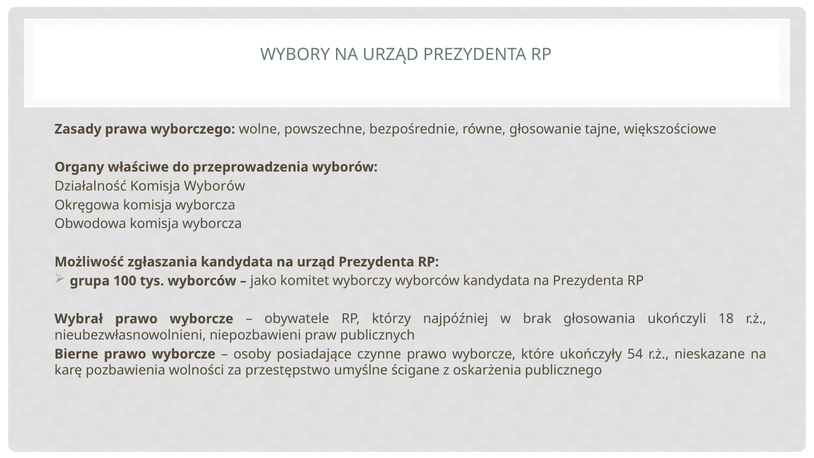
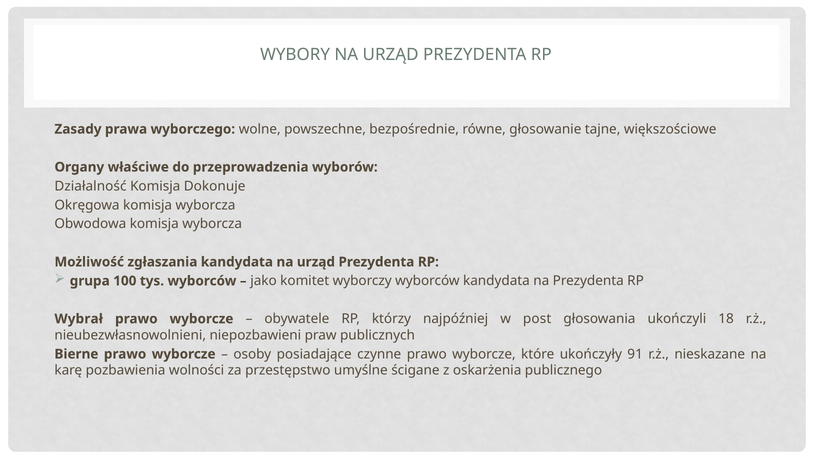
Komisja Wyborów: Wyborów -> Dokonuje
brak: brak -> post
54: 54 -> 91
